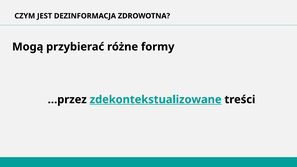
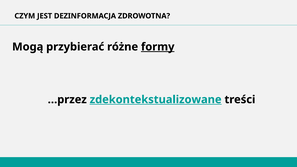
formy underline: none -> present
